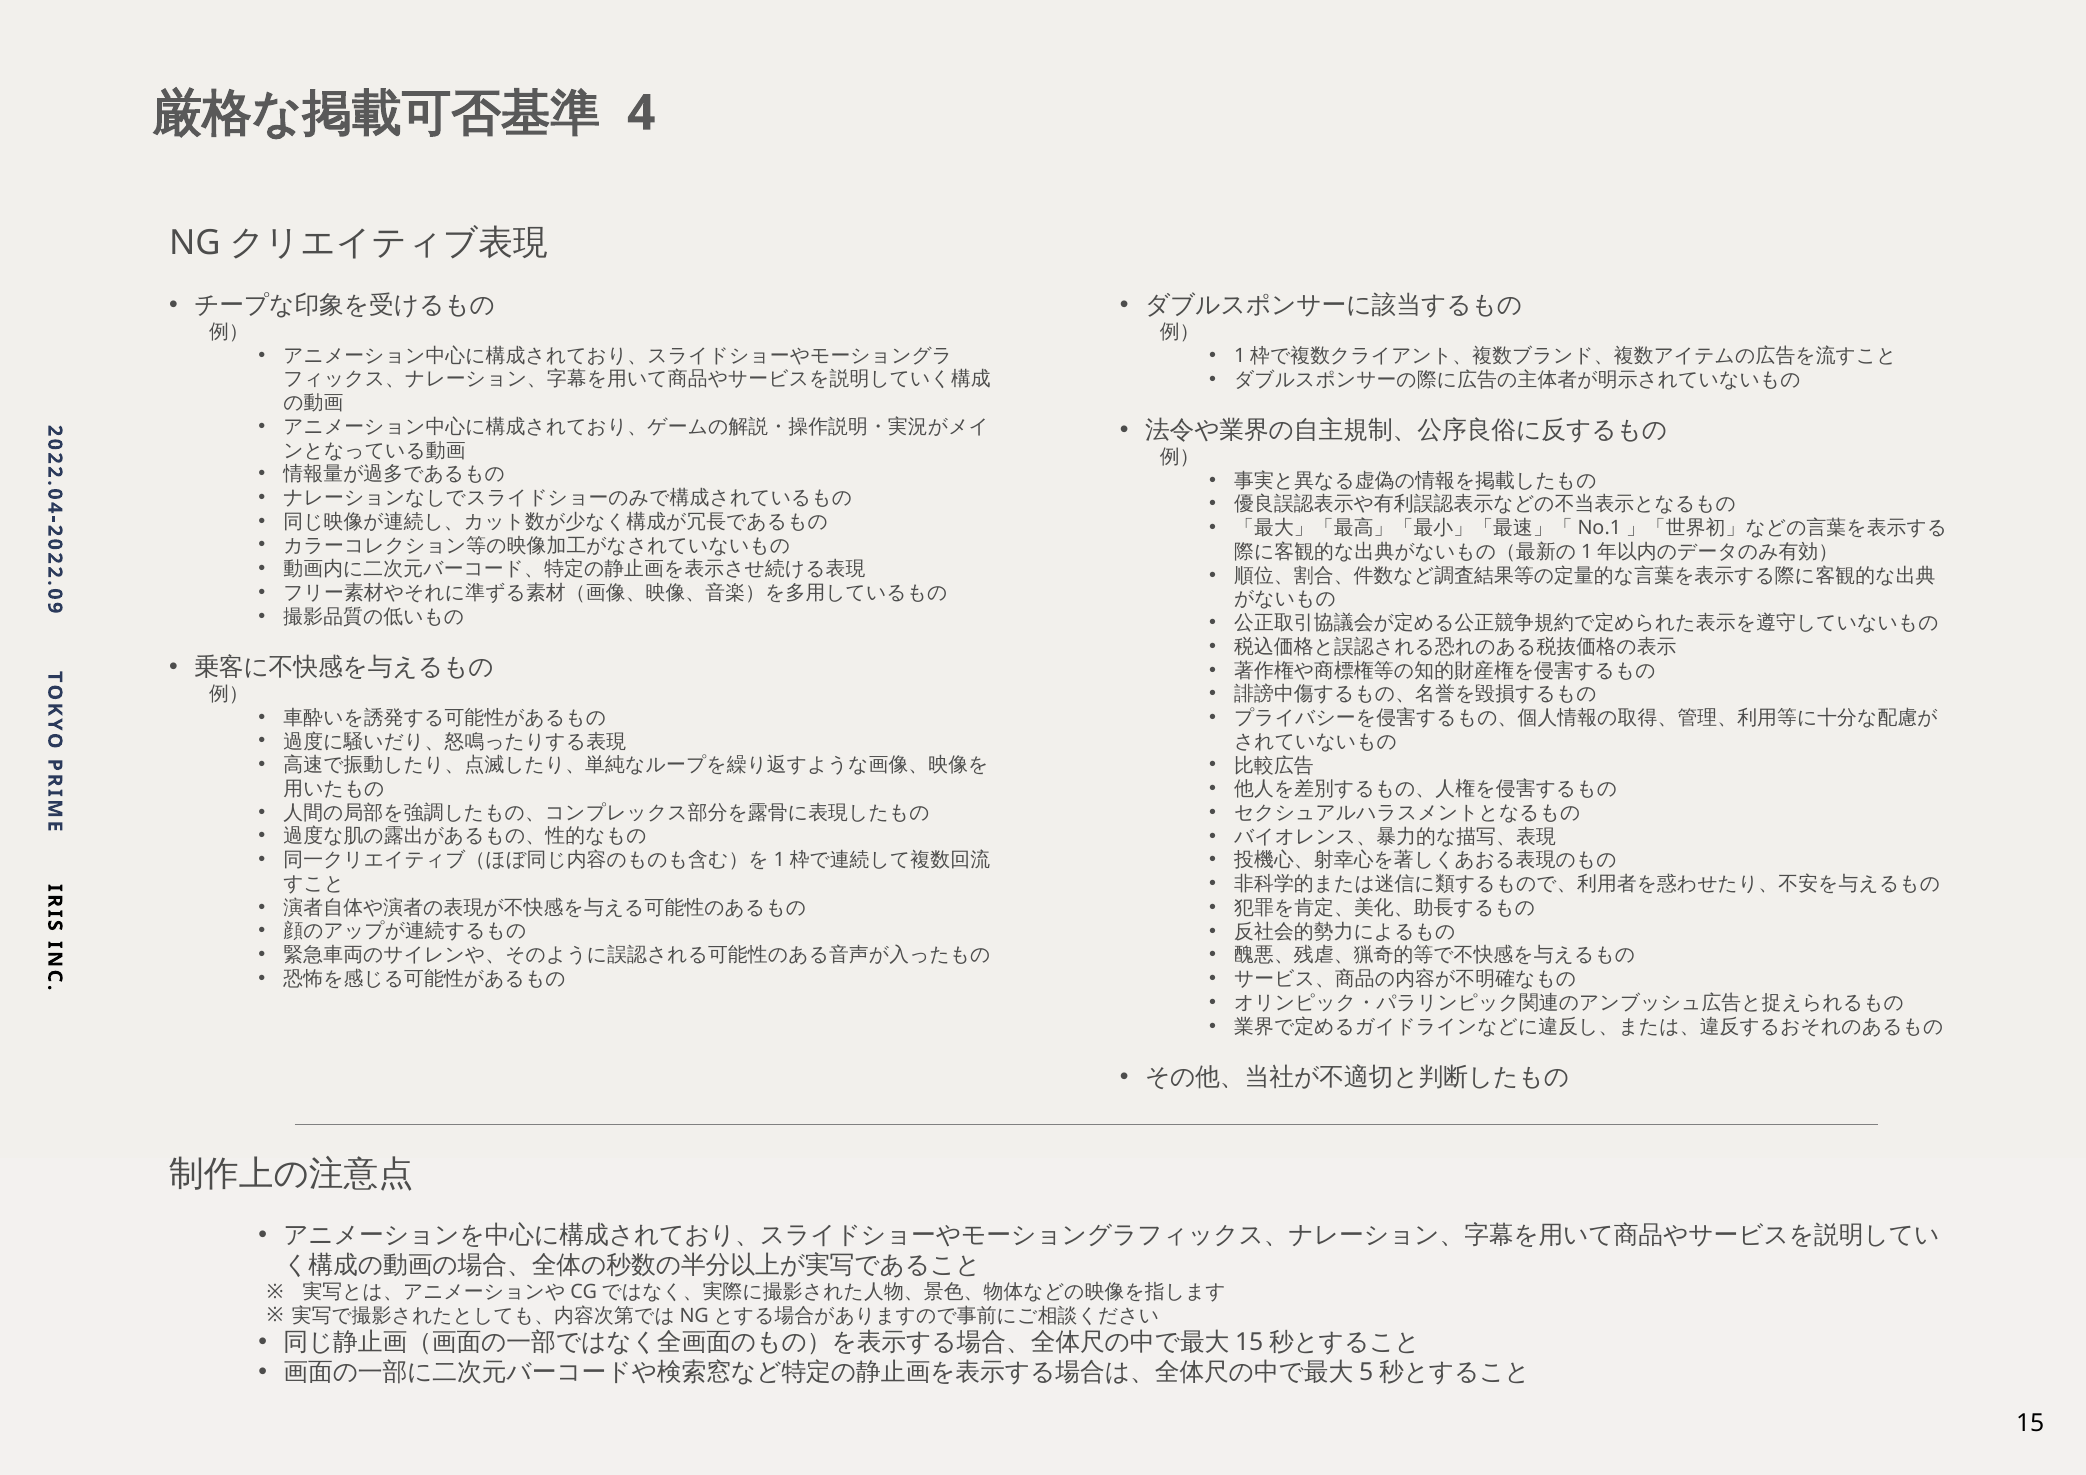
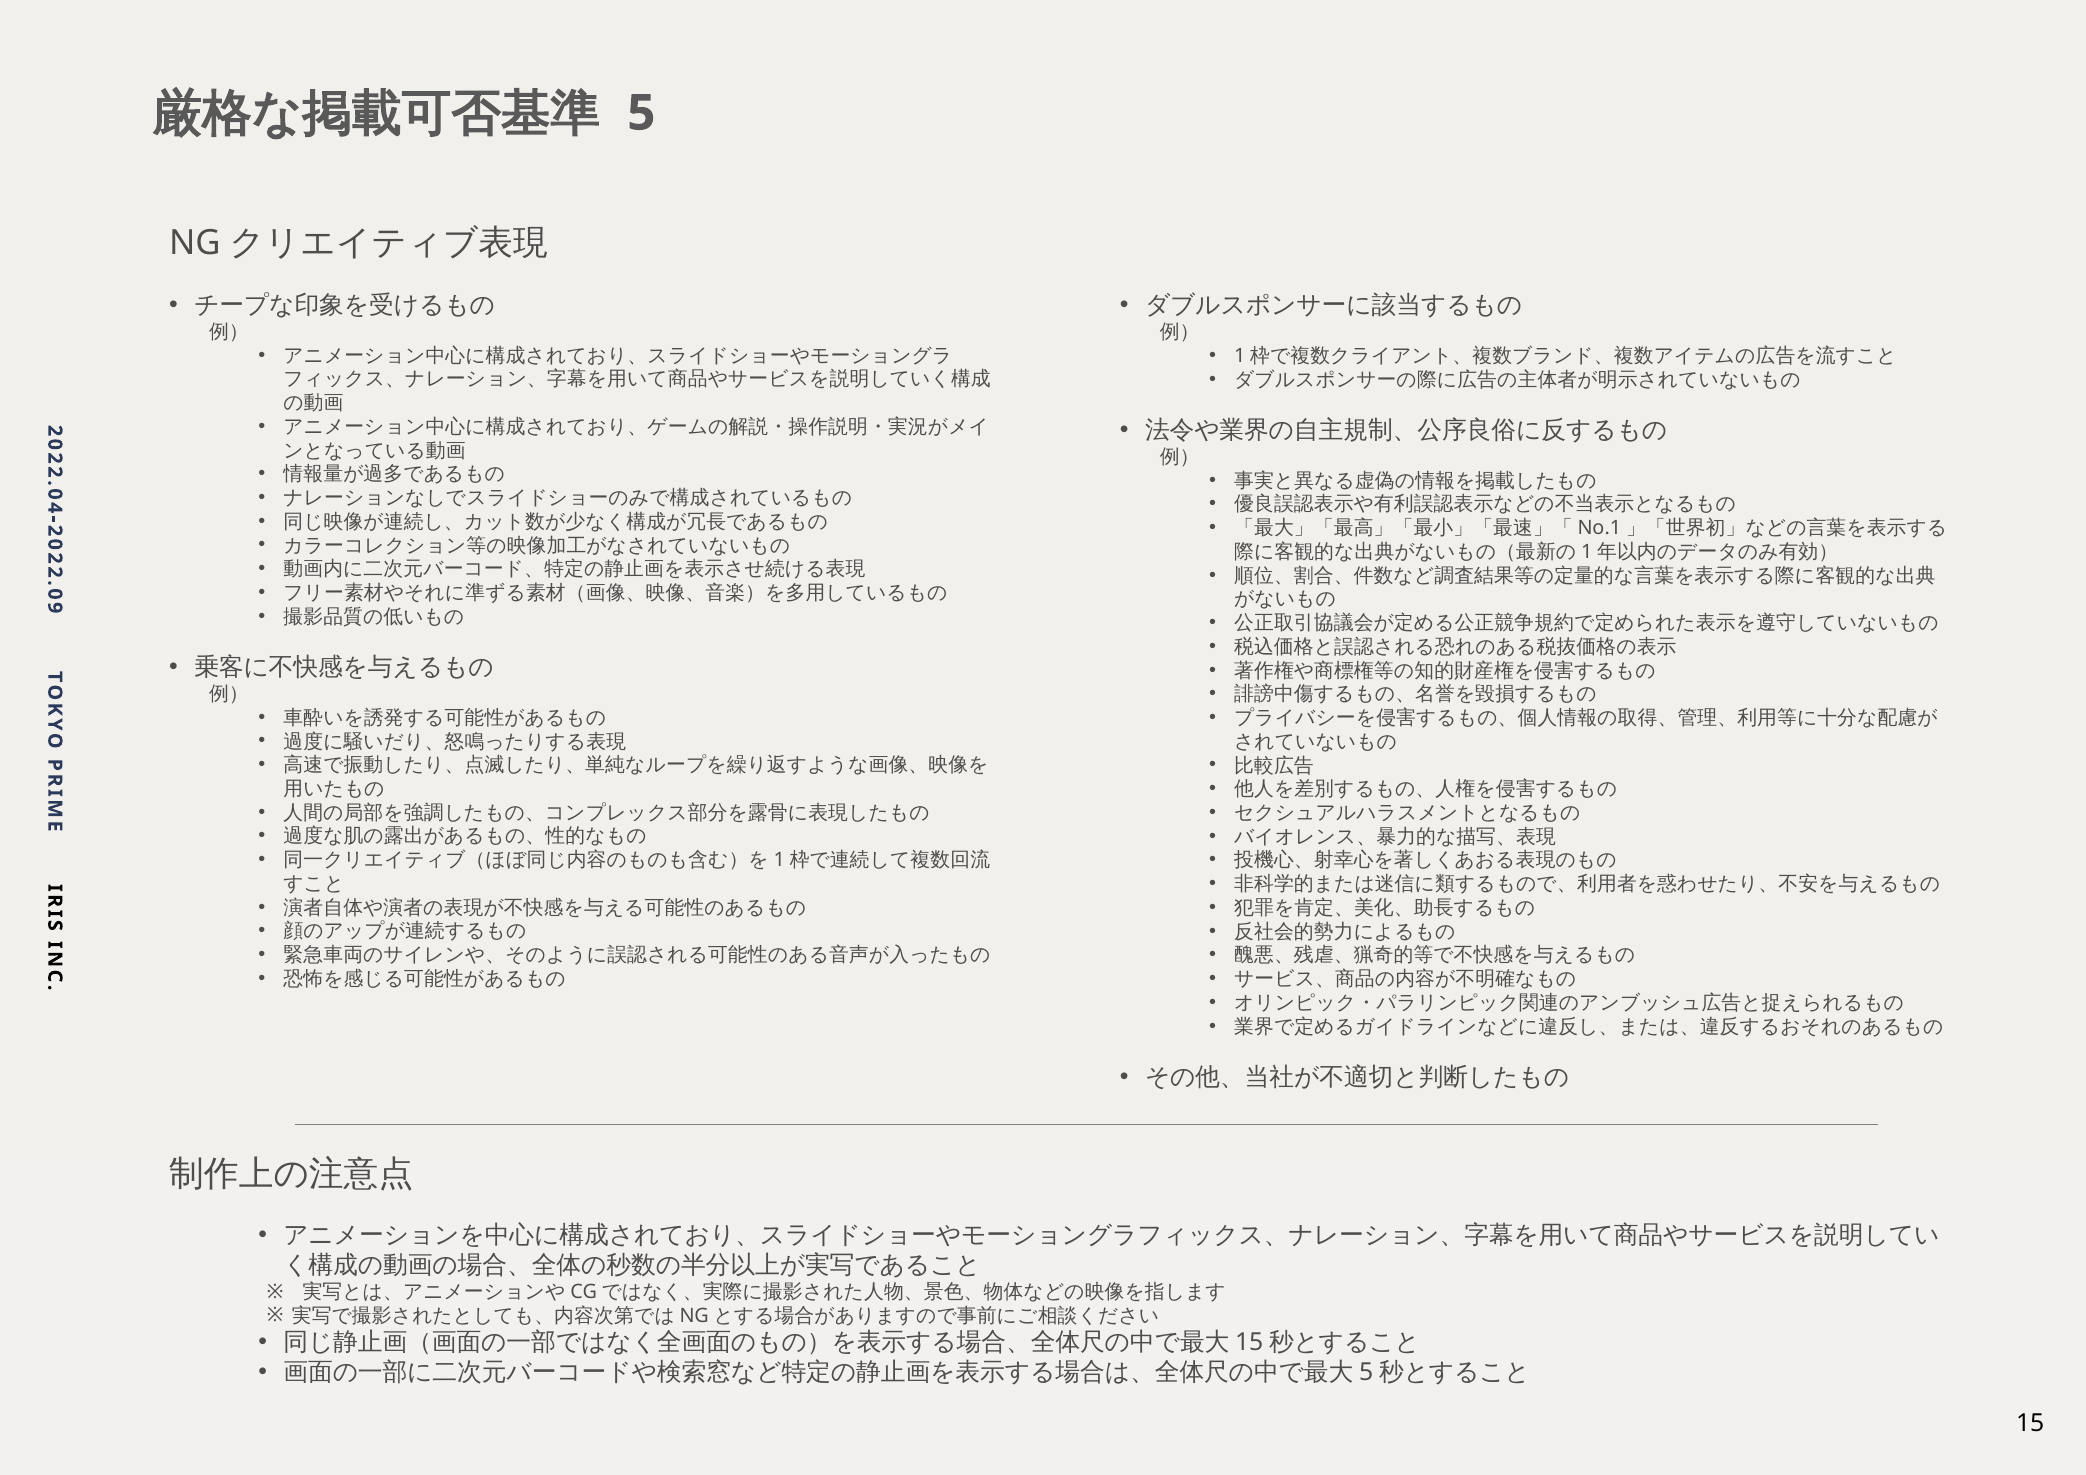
4 at (641, 113): 4 -> 5
